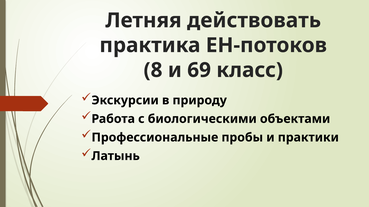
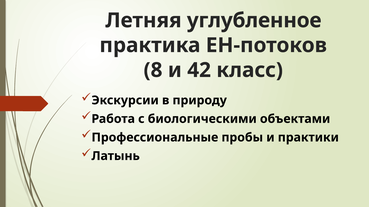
действовать: действовать -> углубленное
69: 69 -> 42
